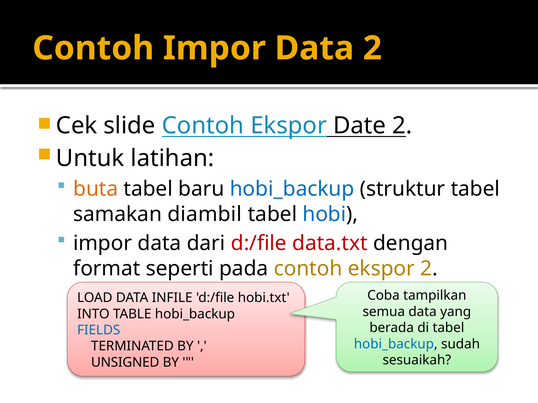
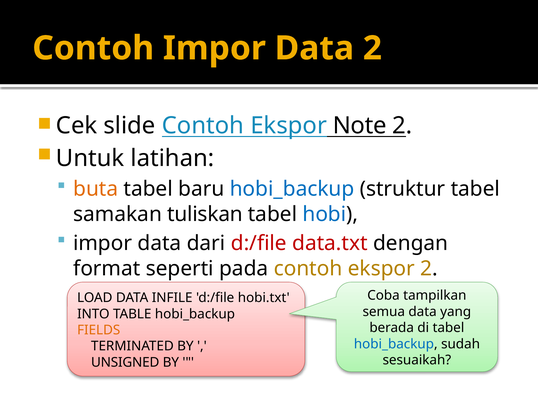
Date: Date -> Note
diambil: diambil -> tuliskan
FIELDS colour: blue -> orange
